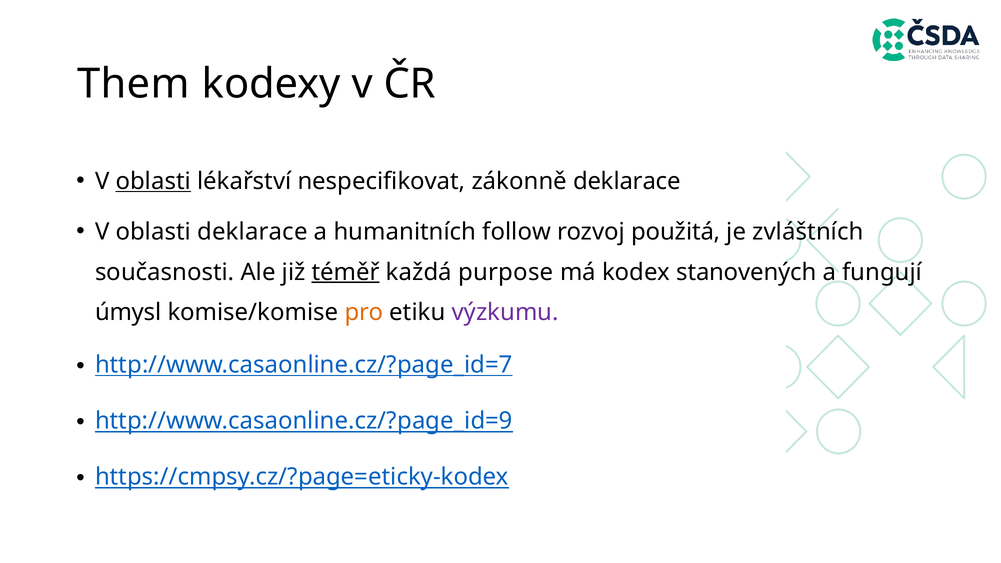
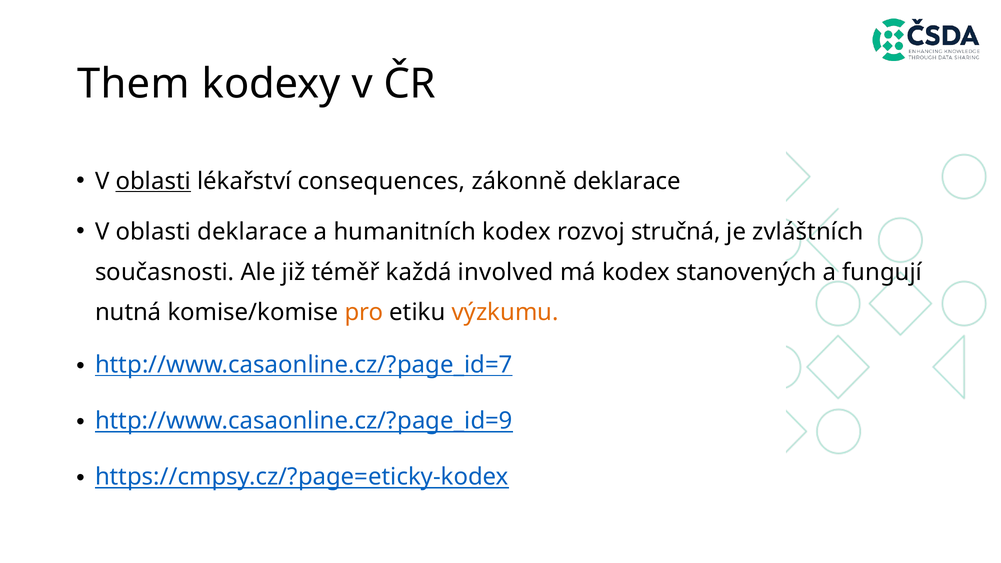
nespecifikovat: nespecifikovat -> consequences
humanitních follow: follow -> kodex
použitá: použitá -> stručná
téměř underline: present -> none
purpose: purpose -> involved
úmysl: úmysl -> nutná
výzkumu colour: purple -> orange
